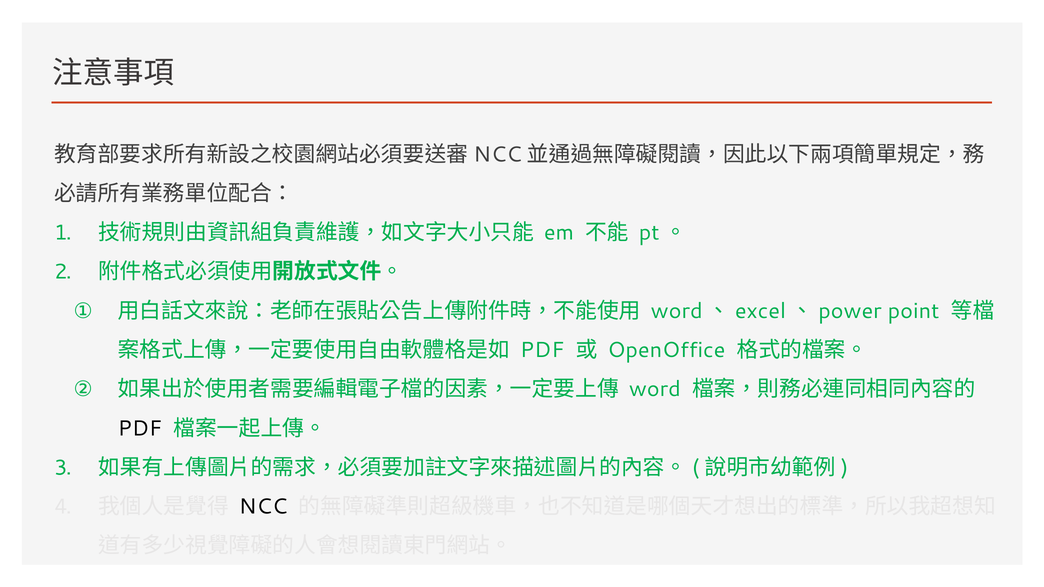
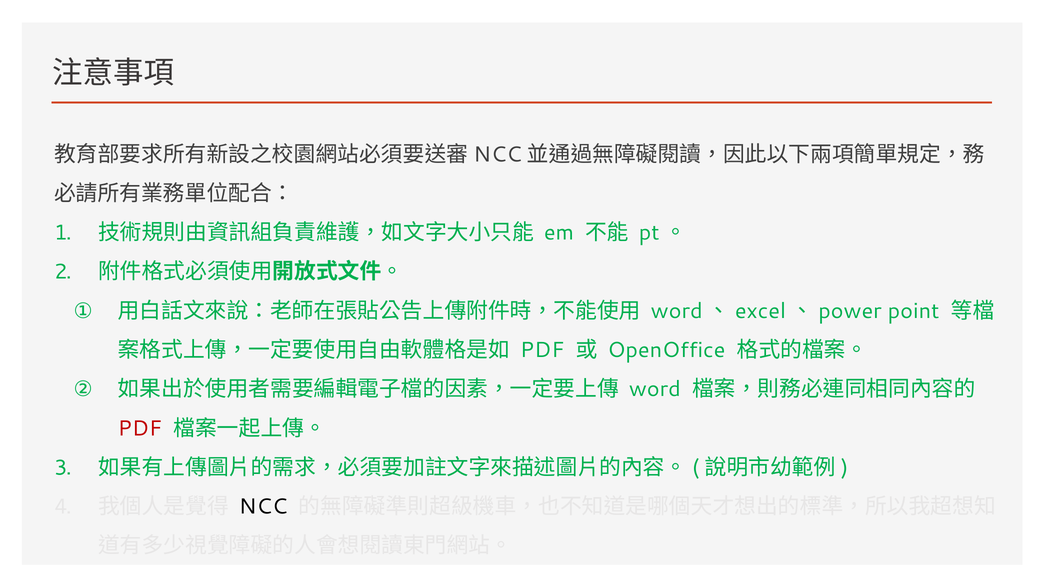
PDF at (140, 429) colour: black -> red
